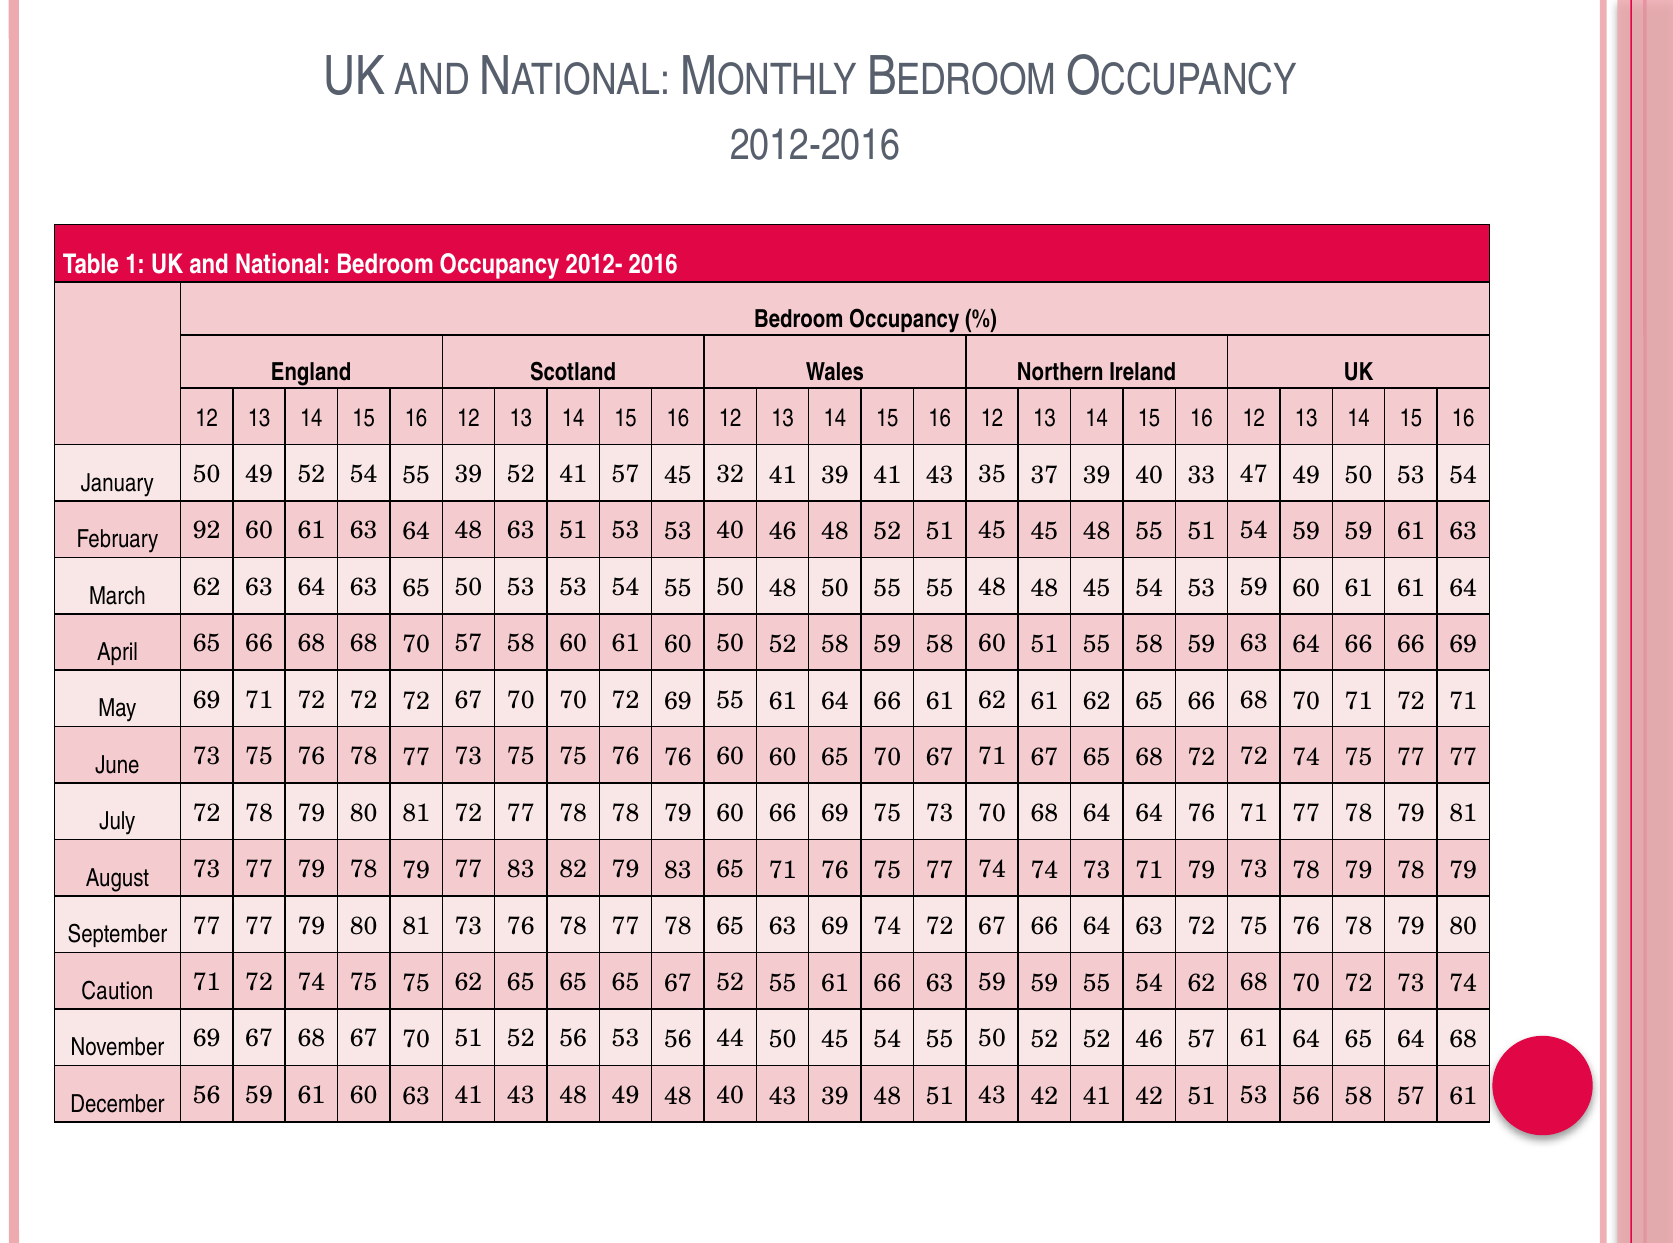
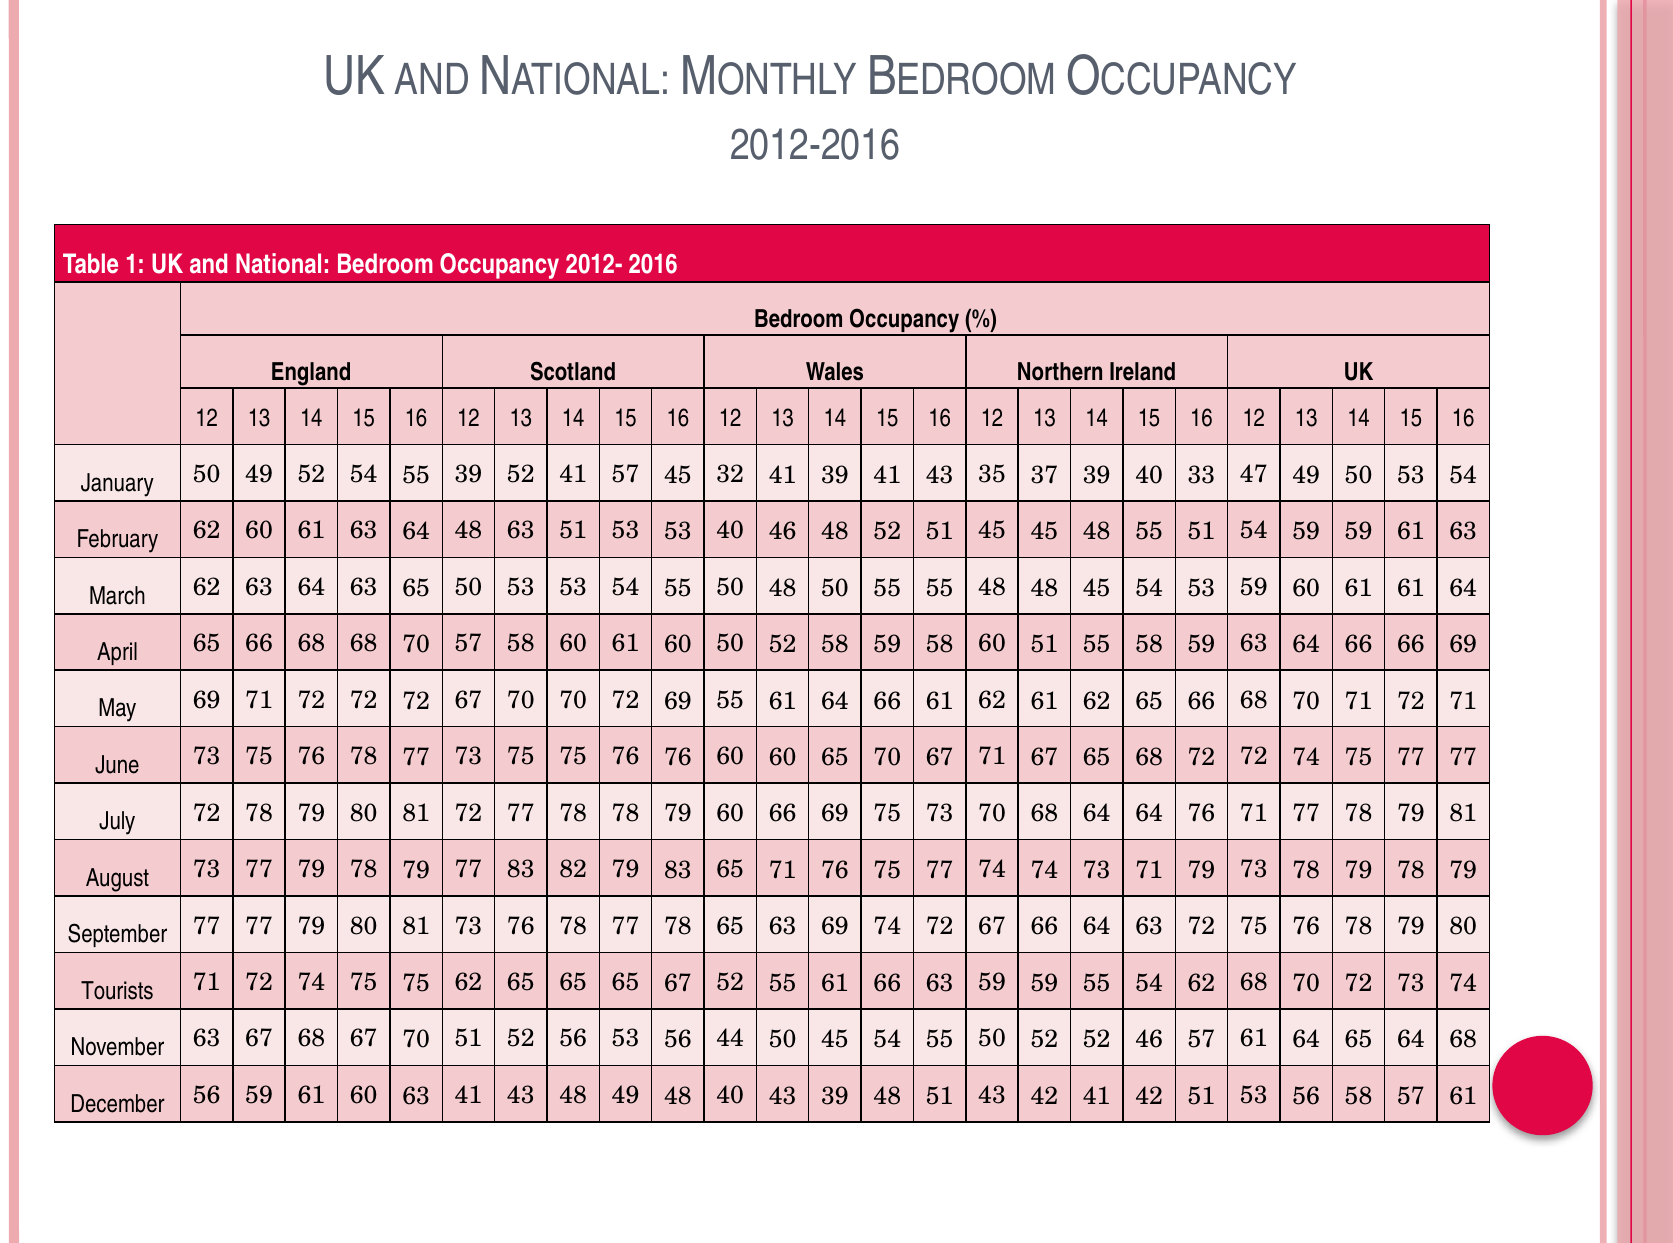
February 92: 92 -> 62
Caution: Caution -> Tourists
November 69: 69 -> 63
